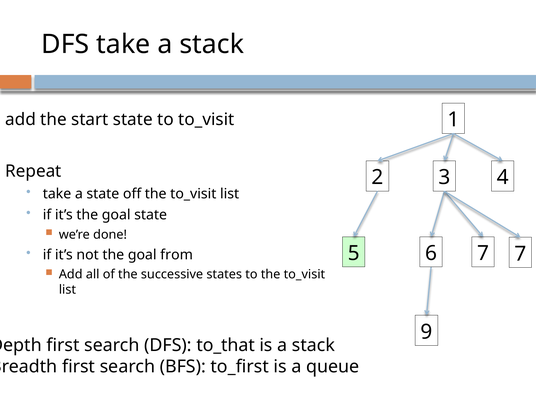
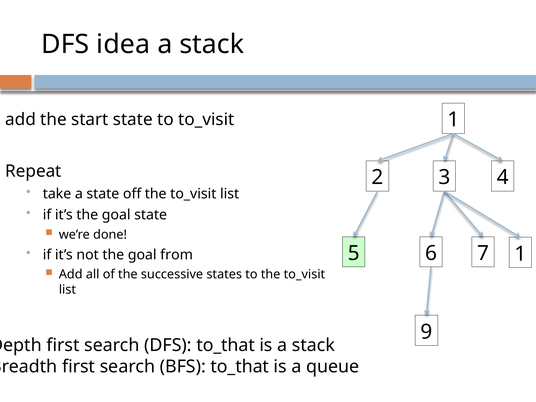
DFS take: take -> idea
6 7: 7 -> 1
BFS to_first: to_first -> to_that
